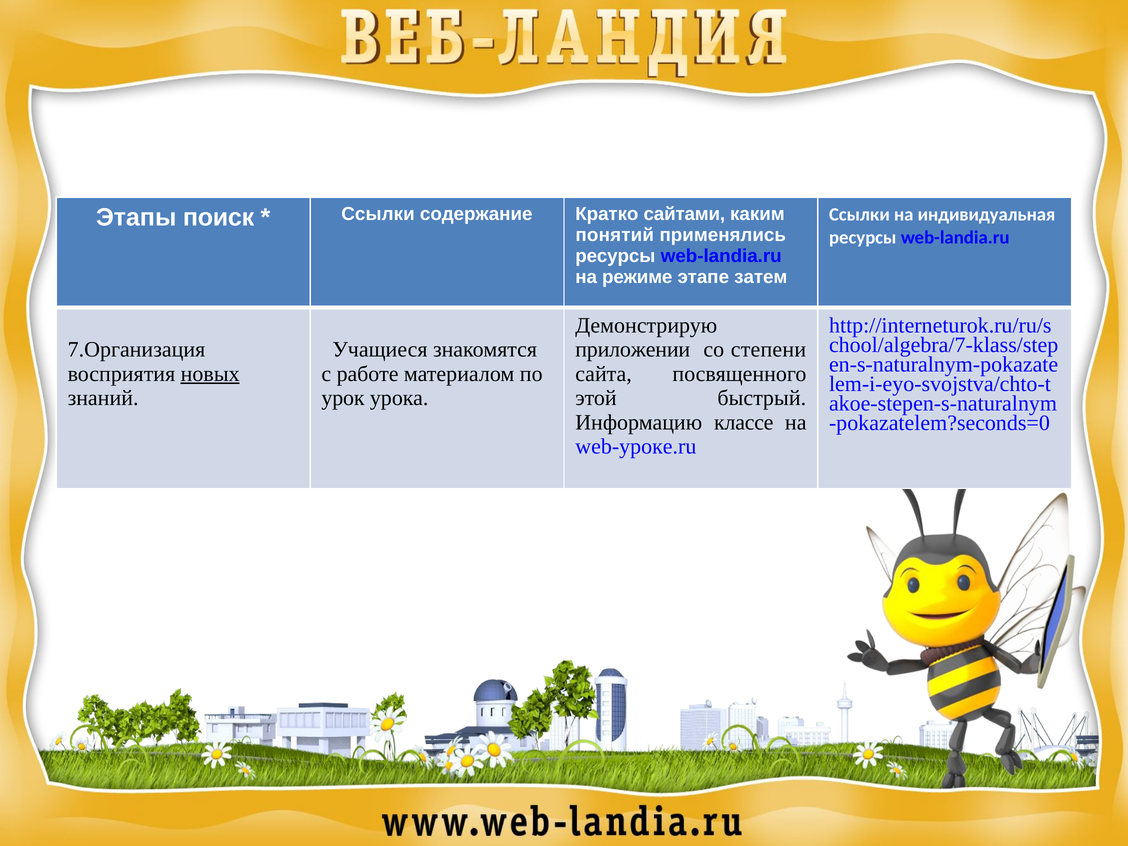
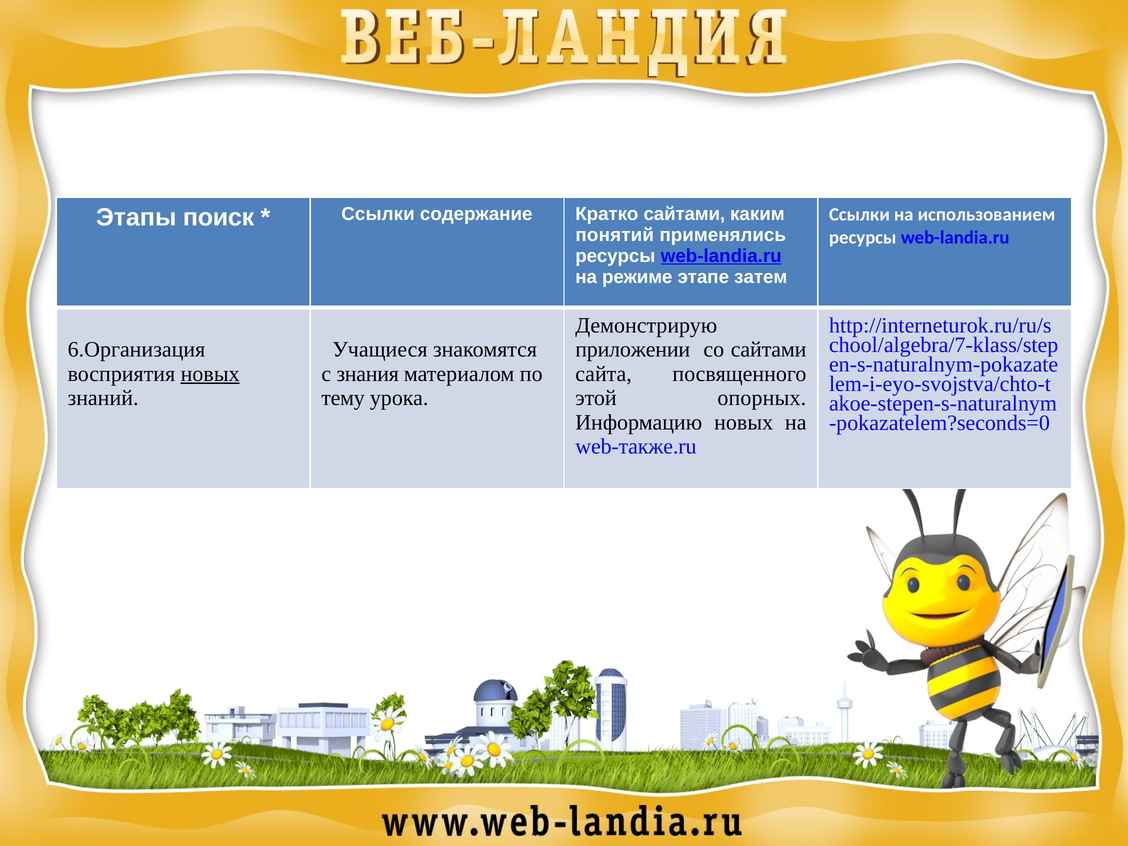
индивидуальная: индивидуальная -> использованием
web-landia.ru at (721, 256) underline: none -> present
7.Организация: 7.Организация -> 6.Организация
со степени: степени -> сайтами
работе: работе -> знания
урок: урок -> тему
быстрый: быстрый -> опорных
Информацию классе: классе -> новых
web-уроке.ru: web-уроке.ru -> web-также.ru
